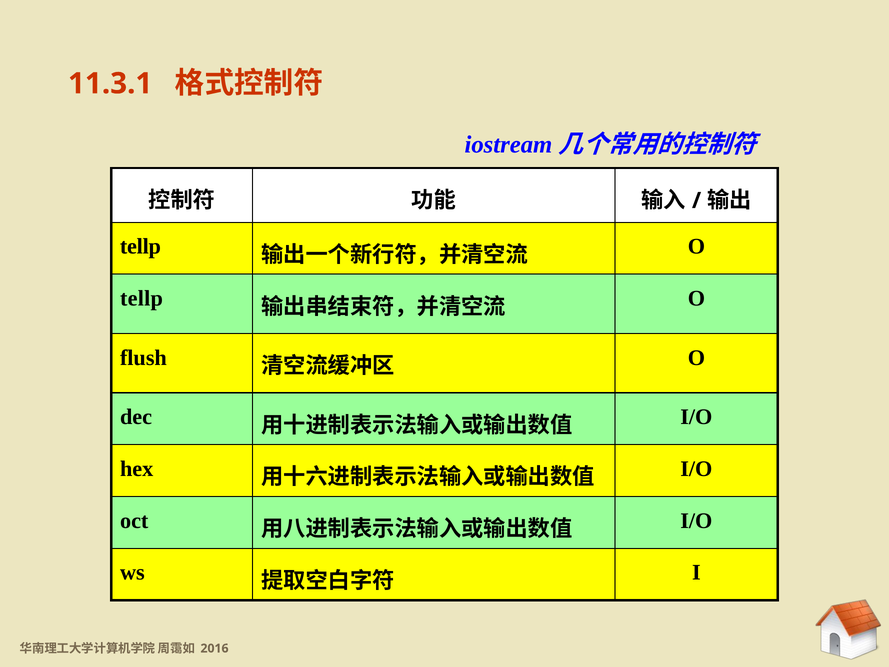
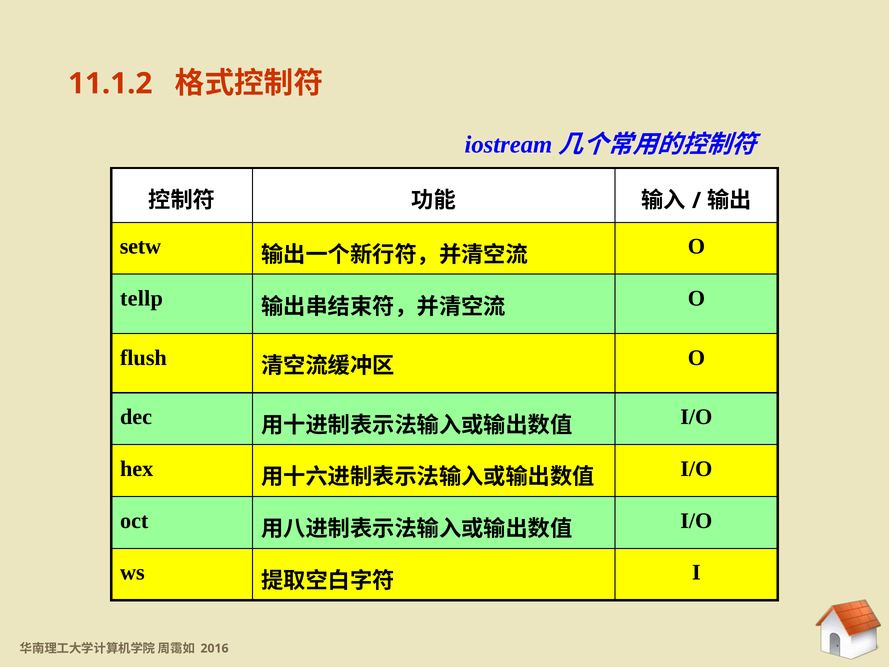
11.3.1: 11.3.1 -> 11.1.2
tellp at (140, 247): tellp -> setw
